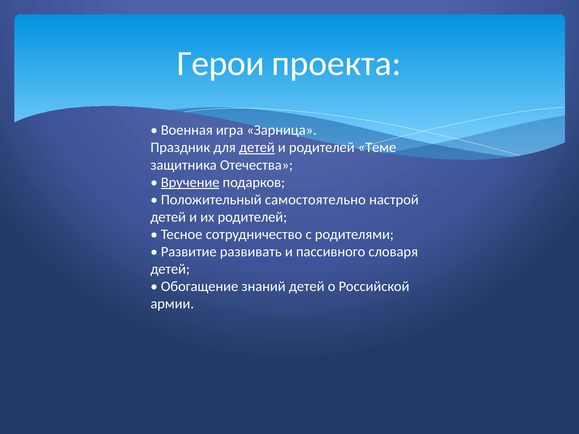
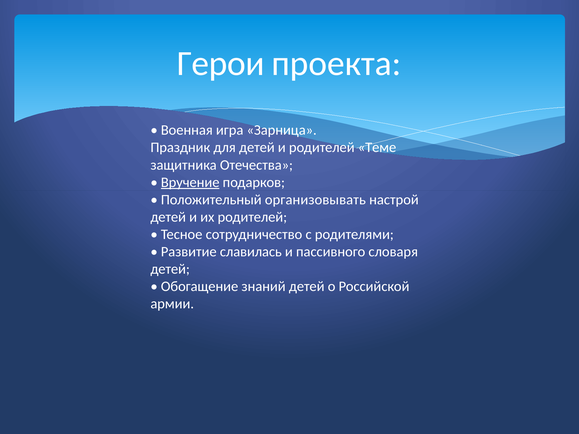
детей at (257, 148) underline: present -> none
самостоятельно: самостоятельно -> организовывать
развивать: развивать -> славилась
